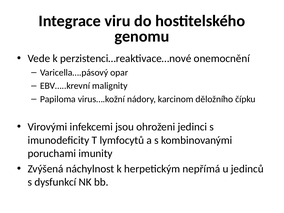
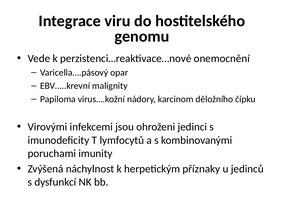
nepřímá: nepřímá -> příznaky
